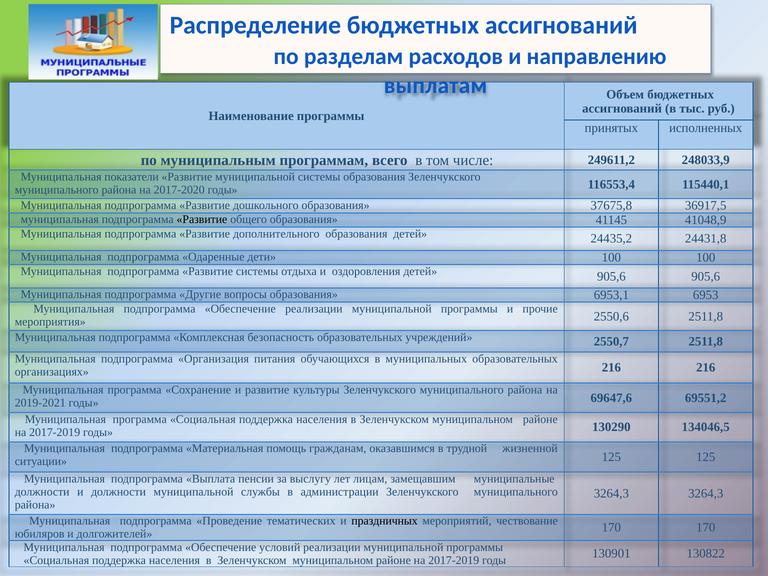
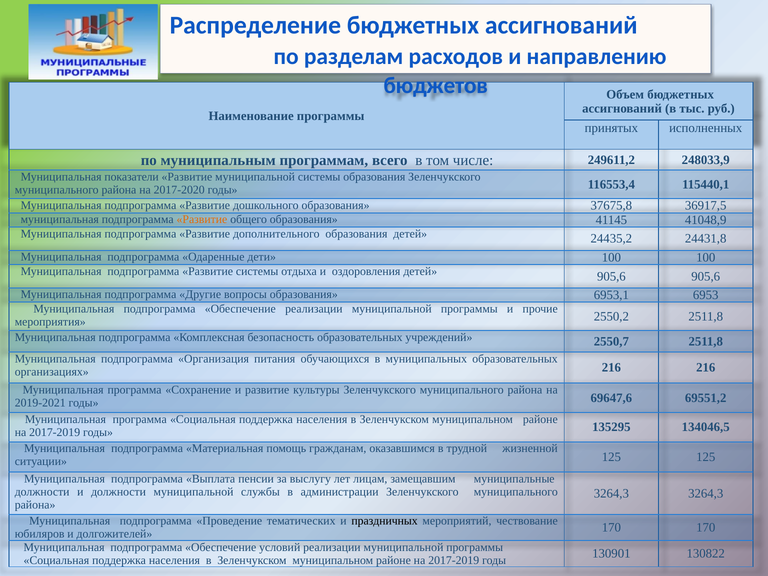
выплатам: выплатам -> бюджетов
Развитие at (202, 219) colour: black -> orange
2550,6: 2550,6 -> 2550,2
130290: 130290 -> 135295
